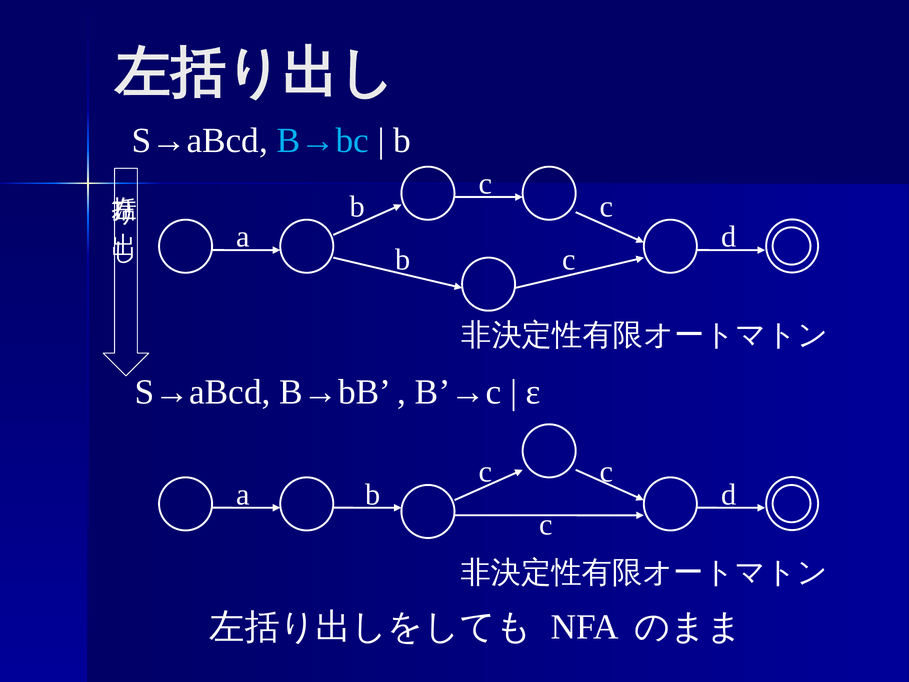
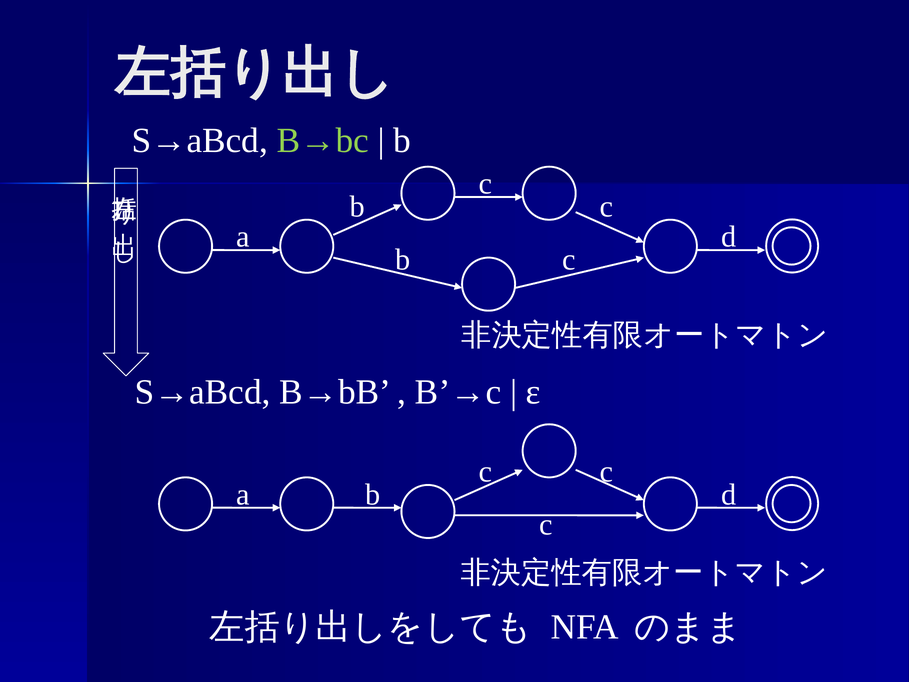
B→bc colour: light blue -> light green
